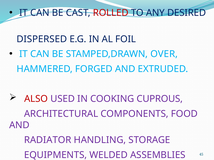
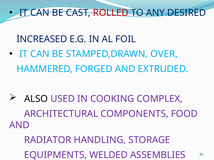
DISPERSED: DISPERSED -> INCREASED
ALSO colour: red -> black
CUPROUS: CUPROUS -> COMPLEX
